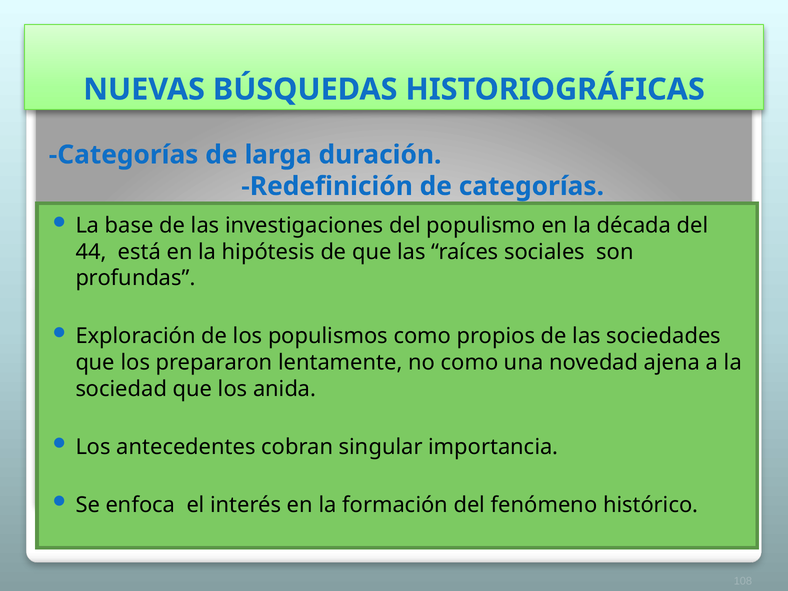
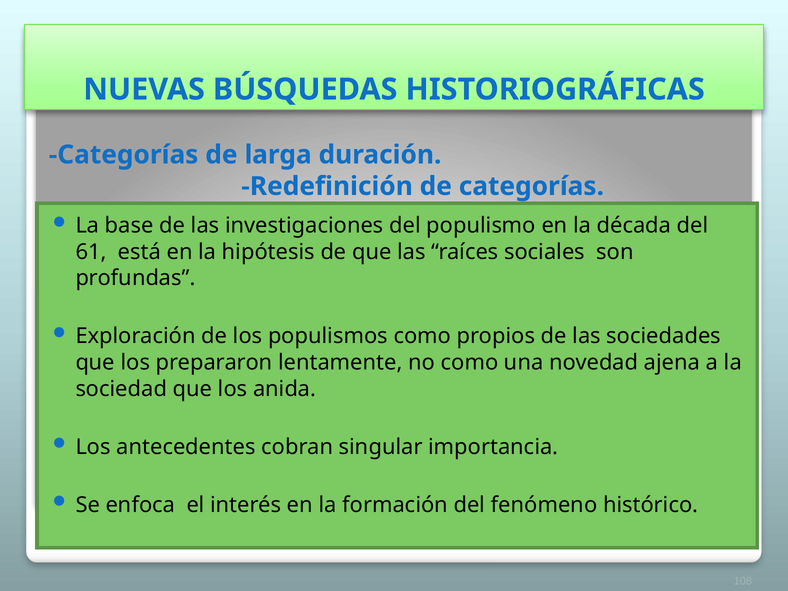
44: 44 -> 61
